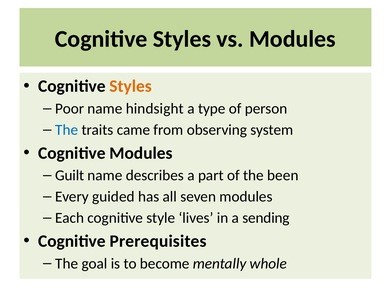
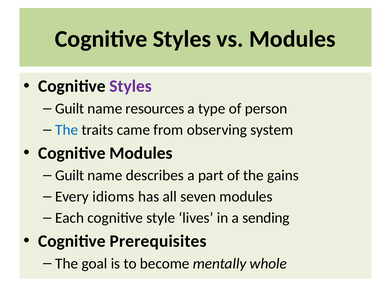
Styles at (131, 86) colour: orange -> purple
Poor at (70, 109): Poor -> Guilt
hindsight: hindsight -> resources
been: been -> gains
guided: guided -> idioms
